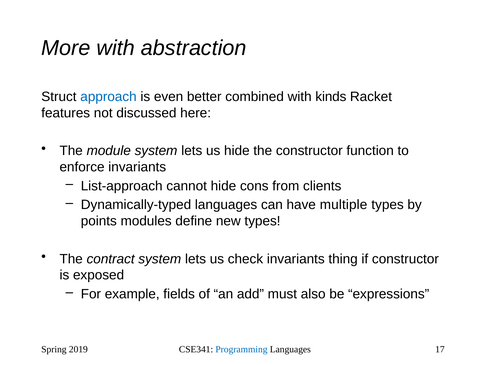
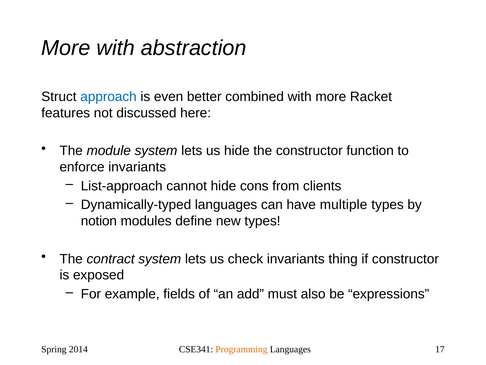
with kinds: kinds -> more
points: points -> notion
2019: 2019 -> 2014
Programming colour: blue -> orange
